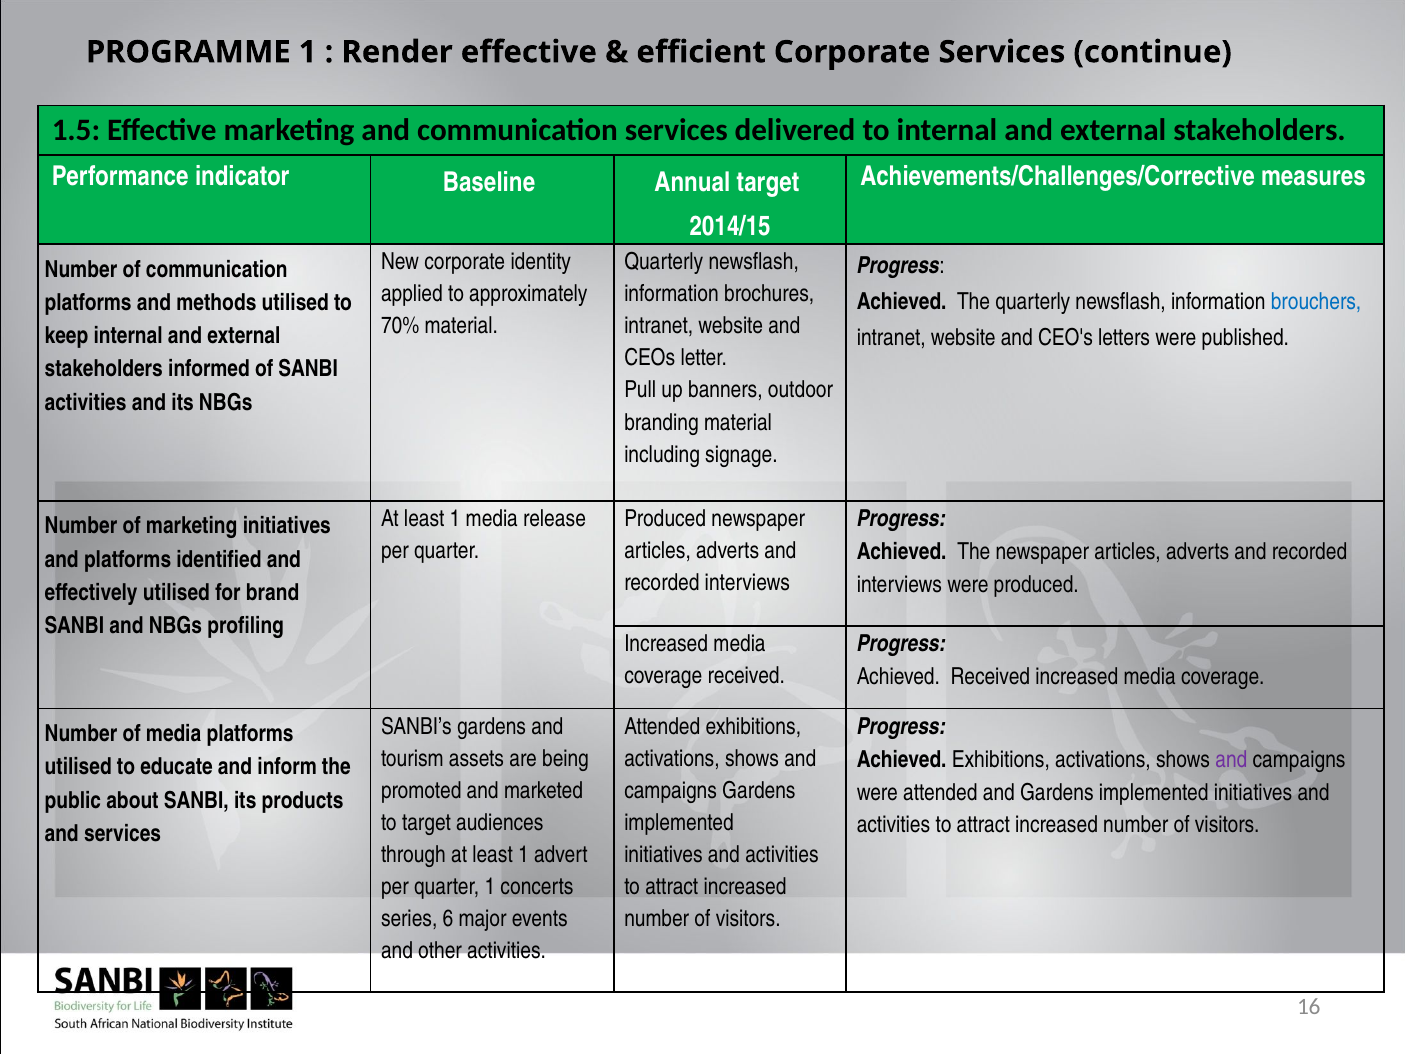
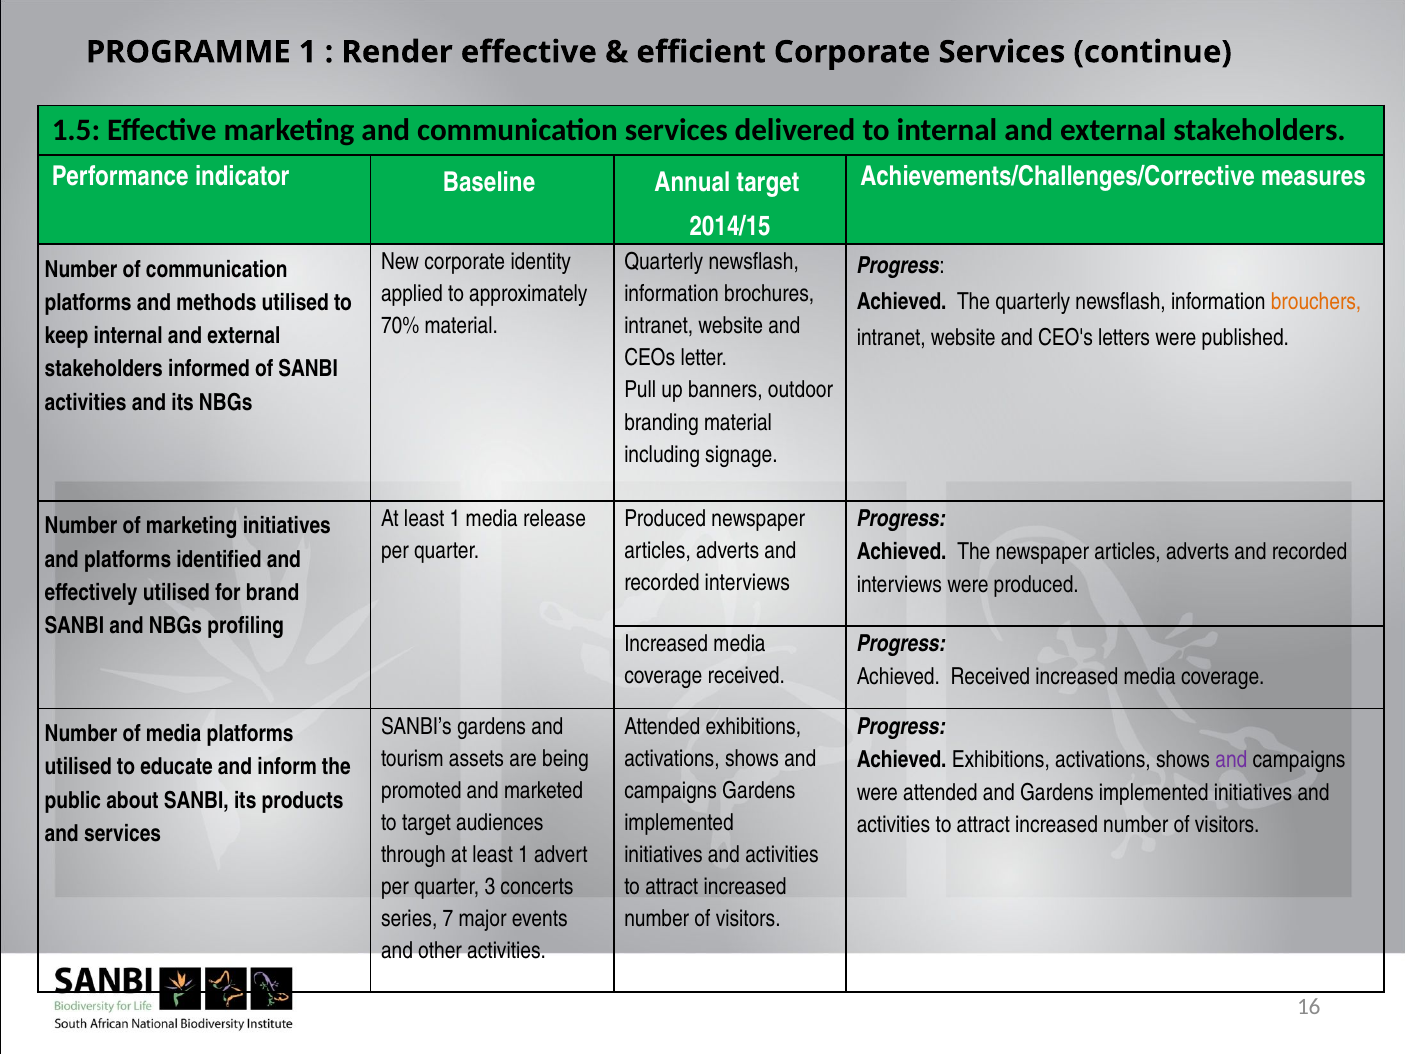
brouchers colour: blue -> orange
quarter 1: 1 -> 3
6: 6 -> 7
